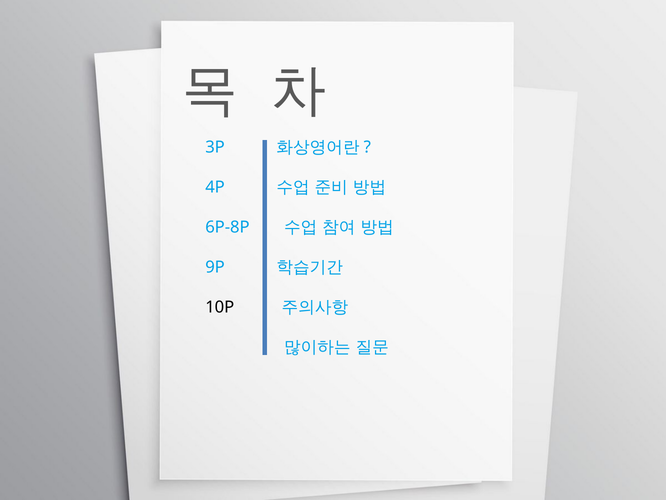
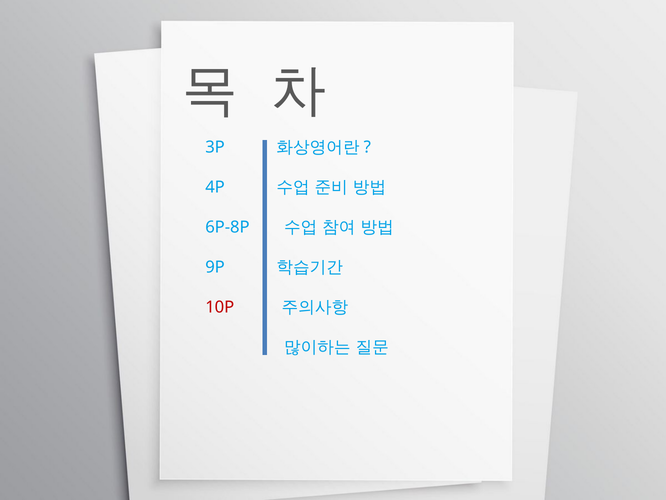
10P colour: black -> red
